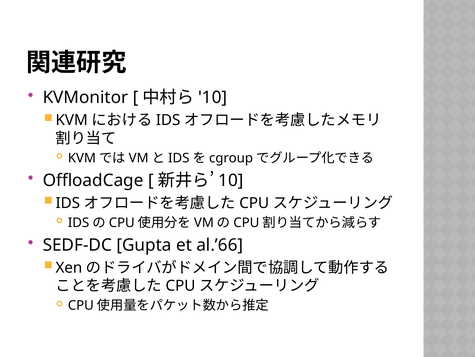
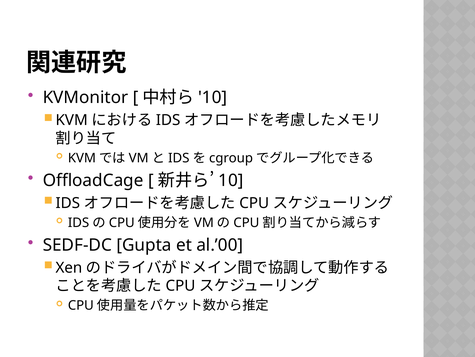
al.’66: al.’66 -> al.’00
